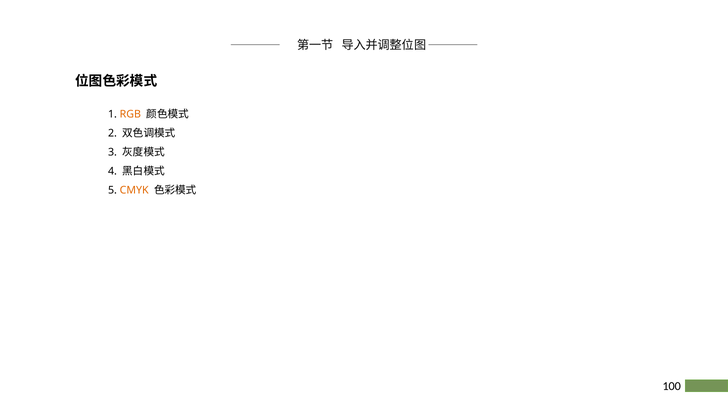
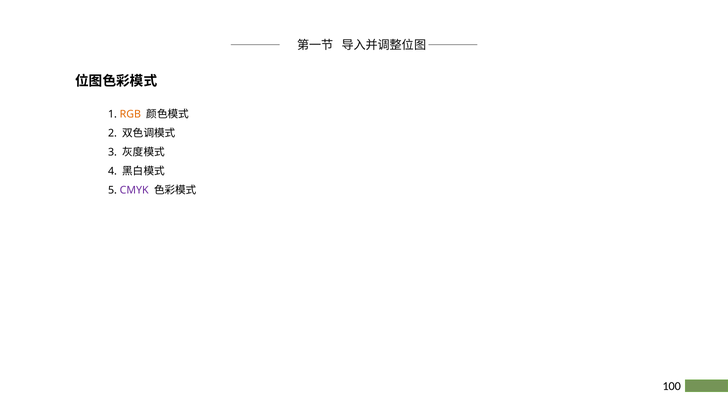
CMYK colour: orange -> purple
